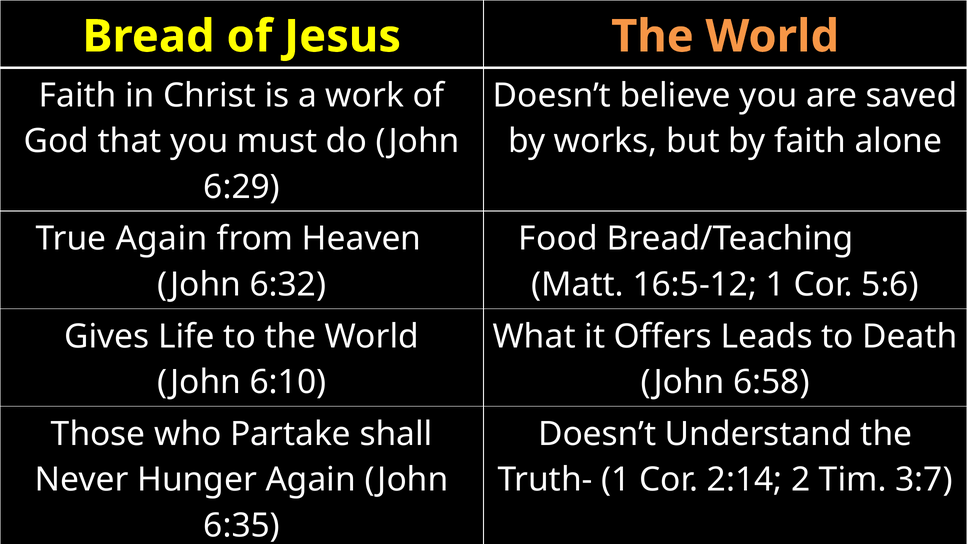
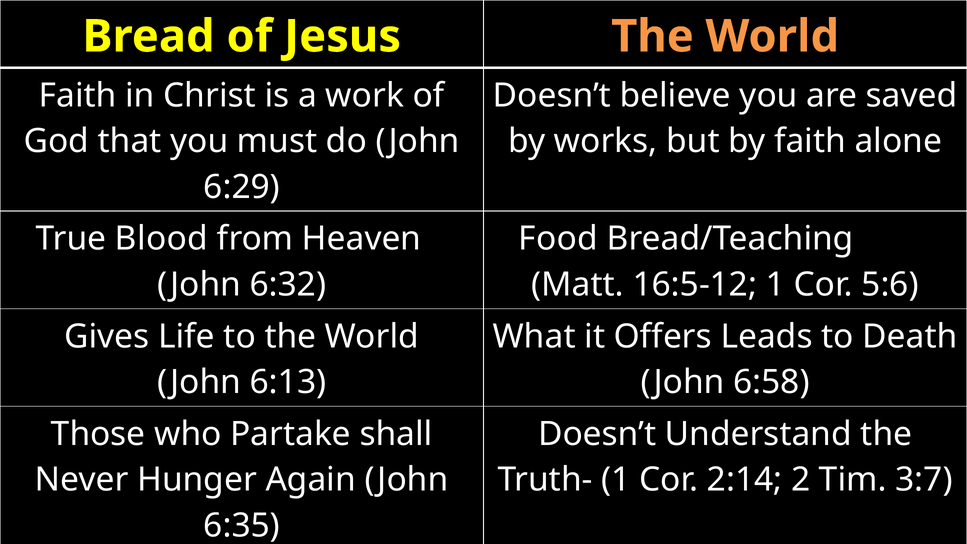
True Again: Again -> Blood
6:10: 6:10 -> 6:13
